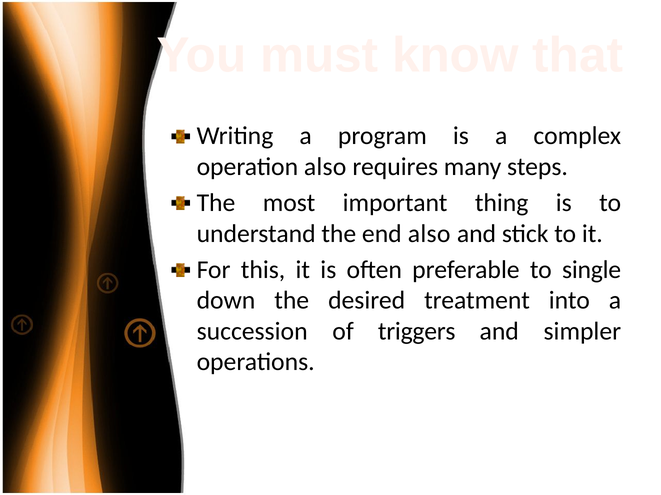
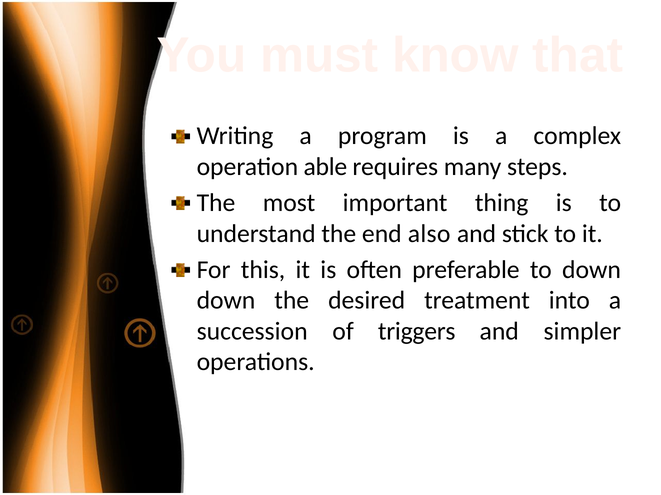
operation also: also -> able
to single: single -> down
